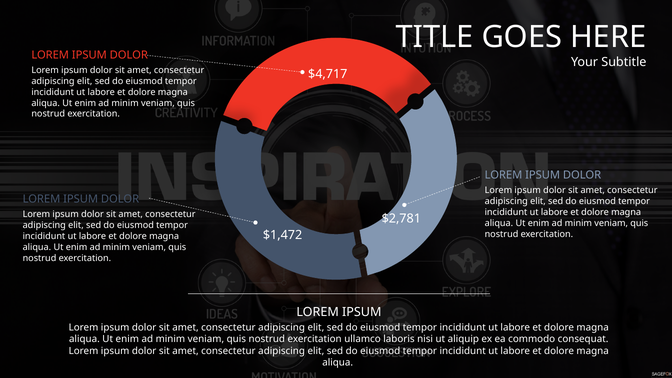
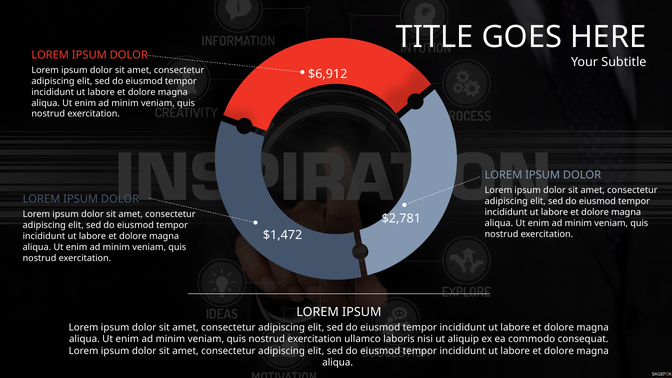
$4,717: $4,717 -> $6,912
